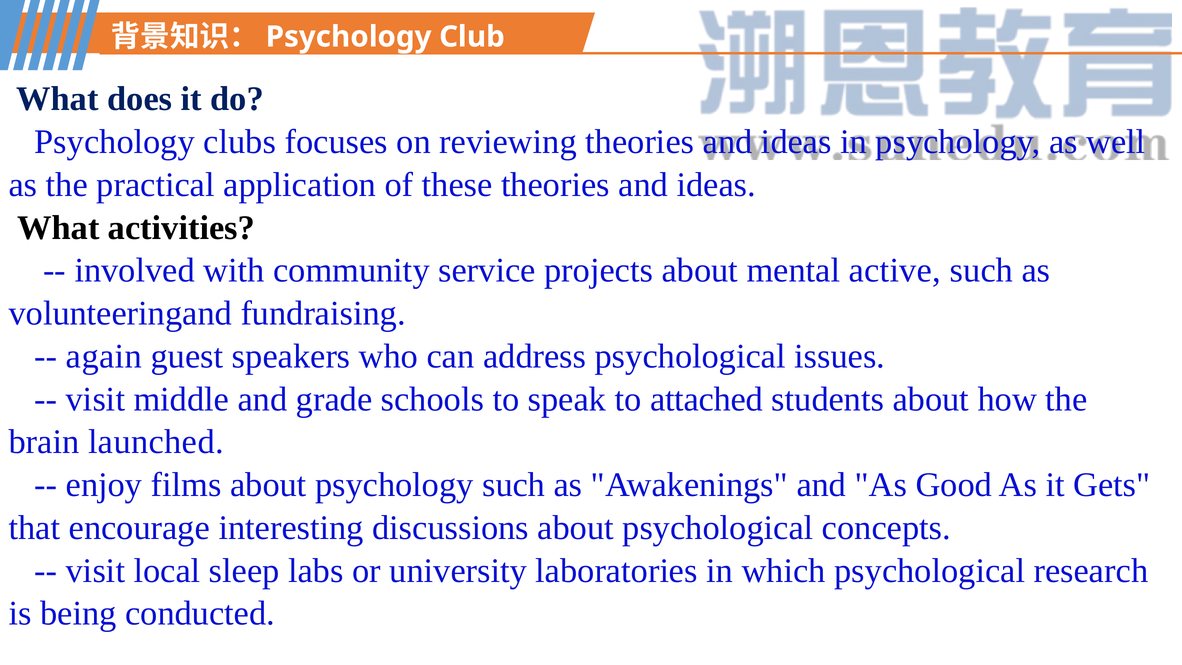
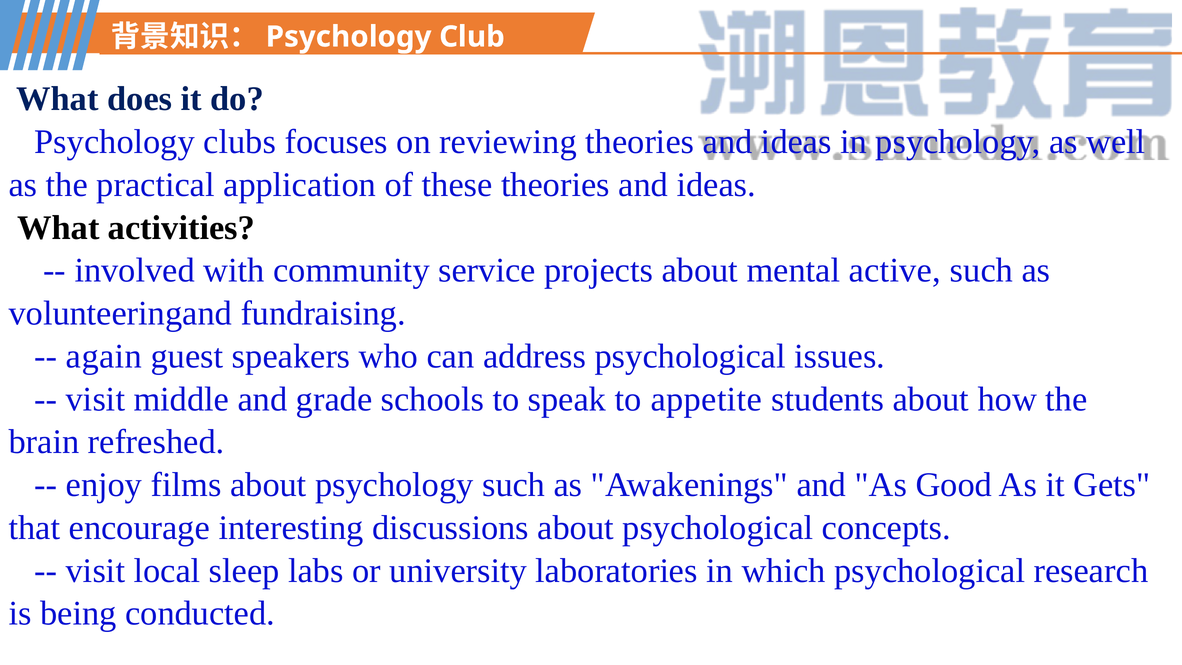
attached: attached -> appetite
launched: launched -> refreshed
